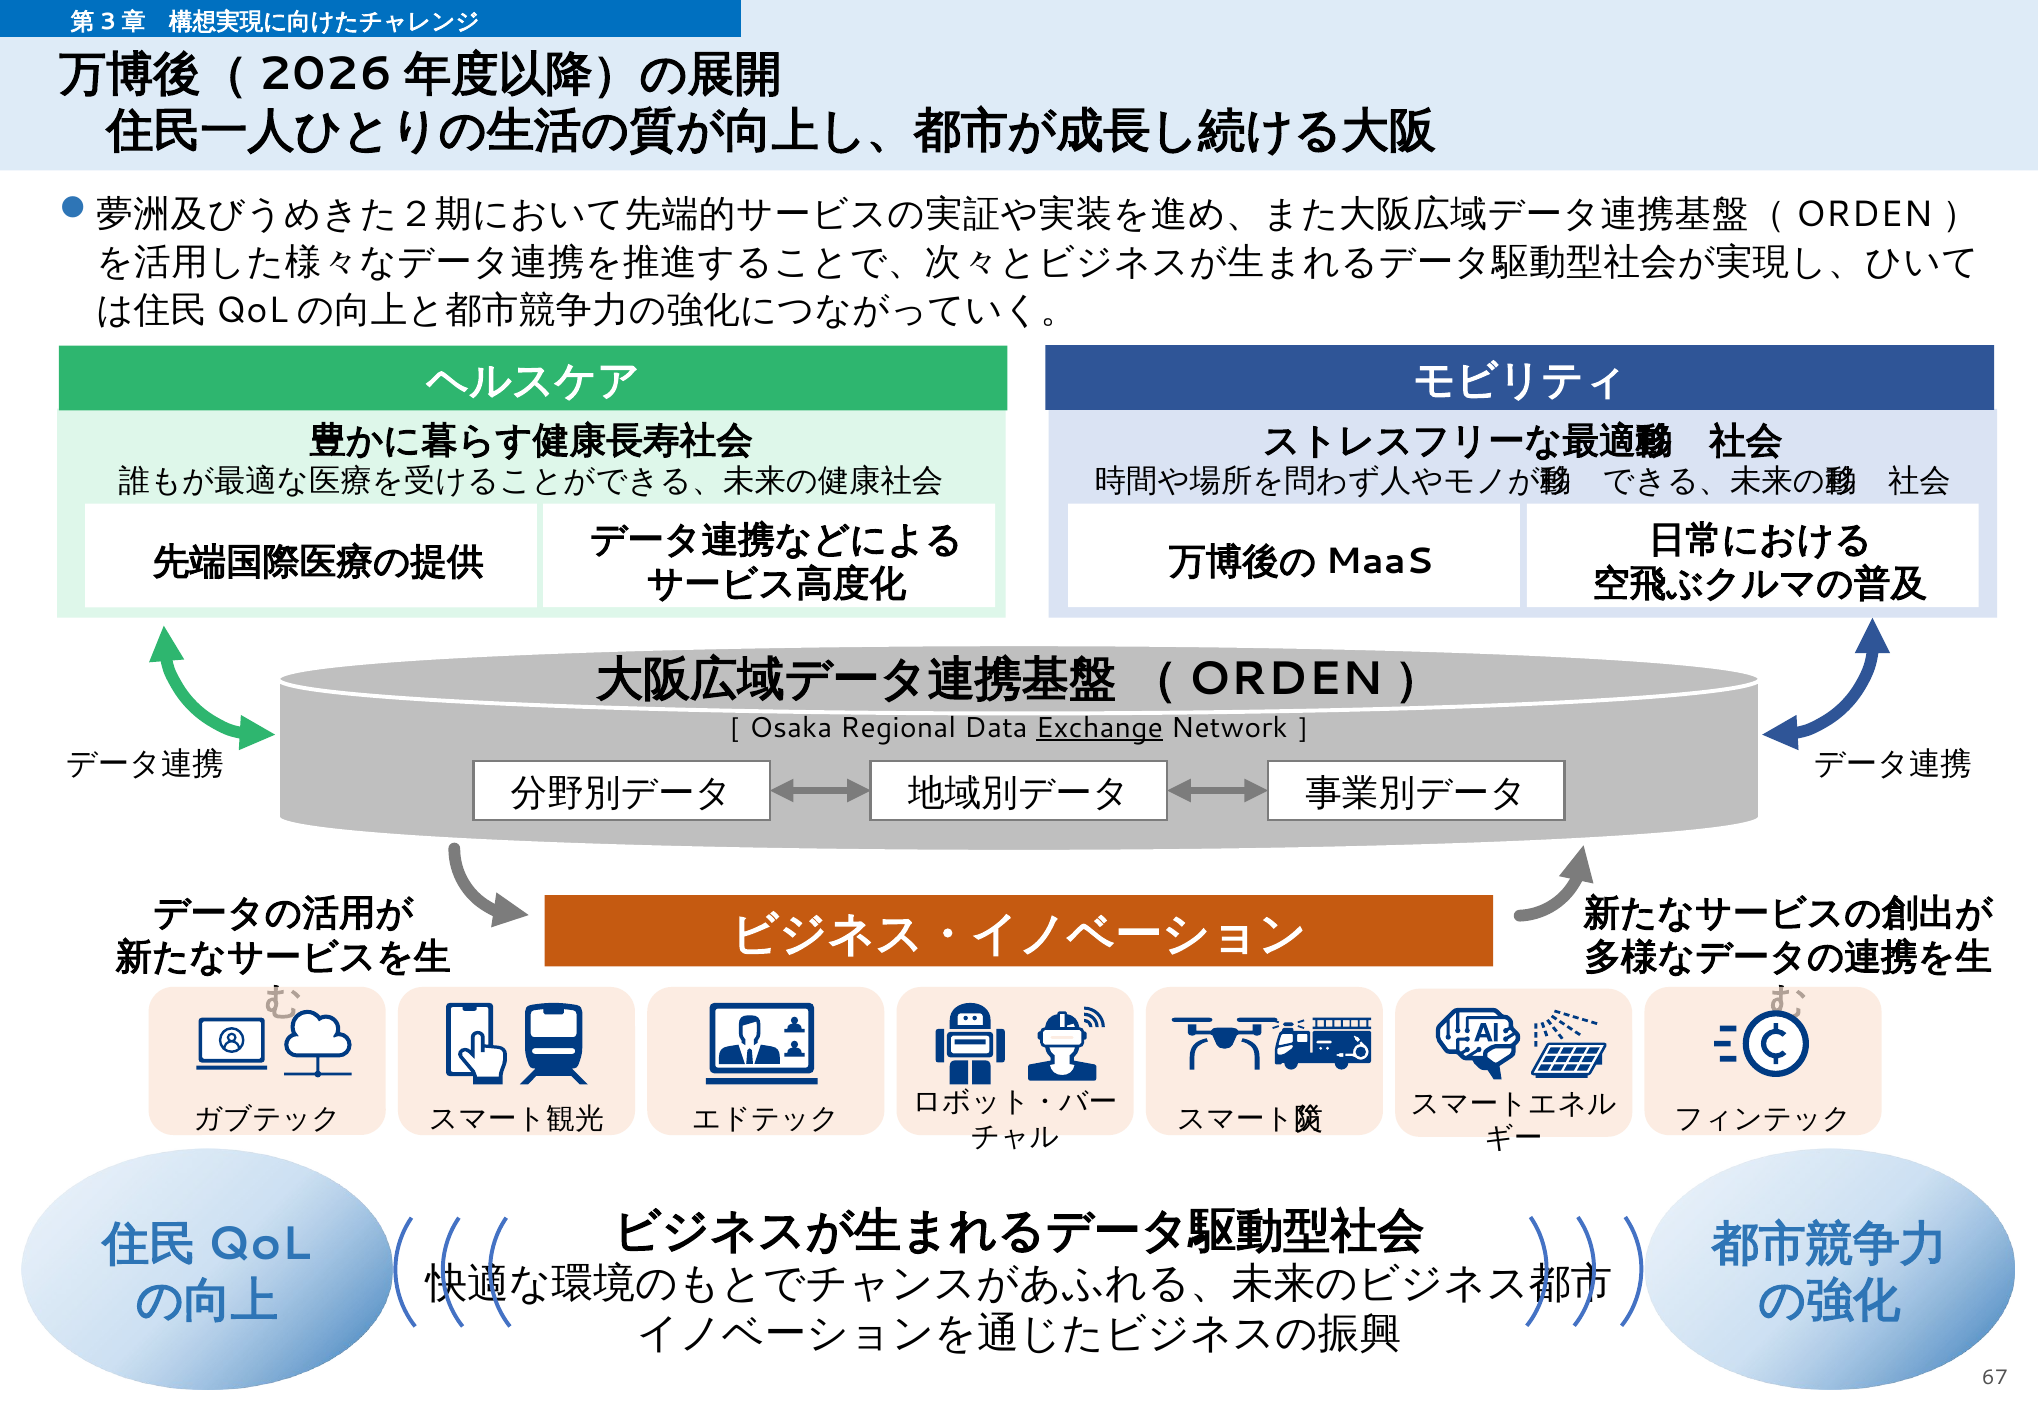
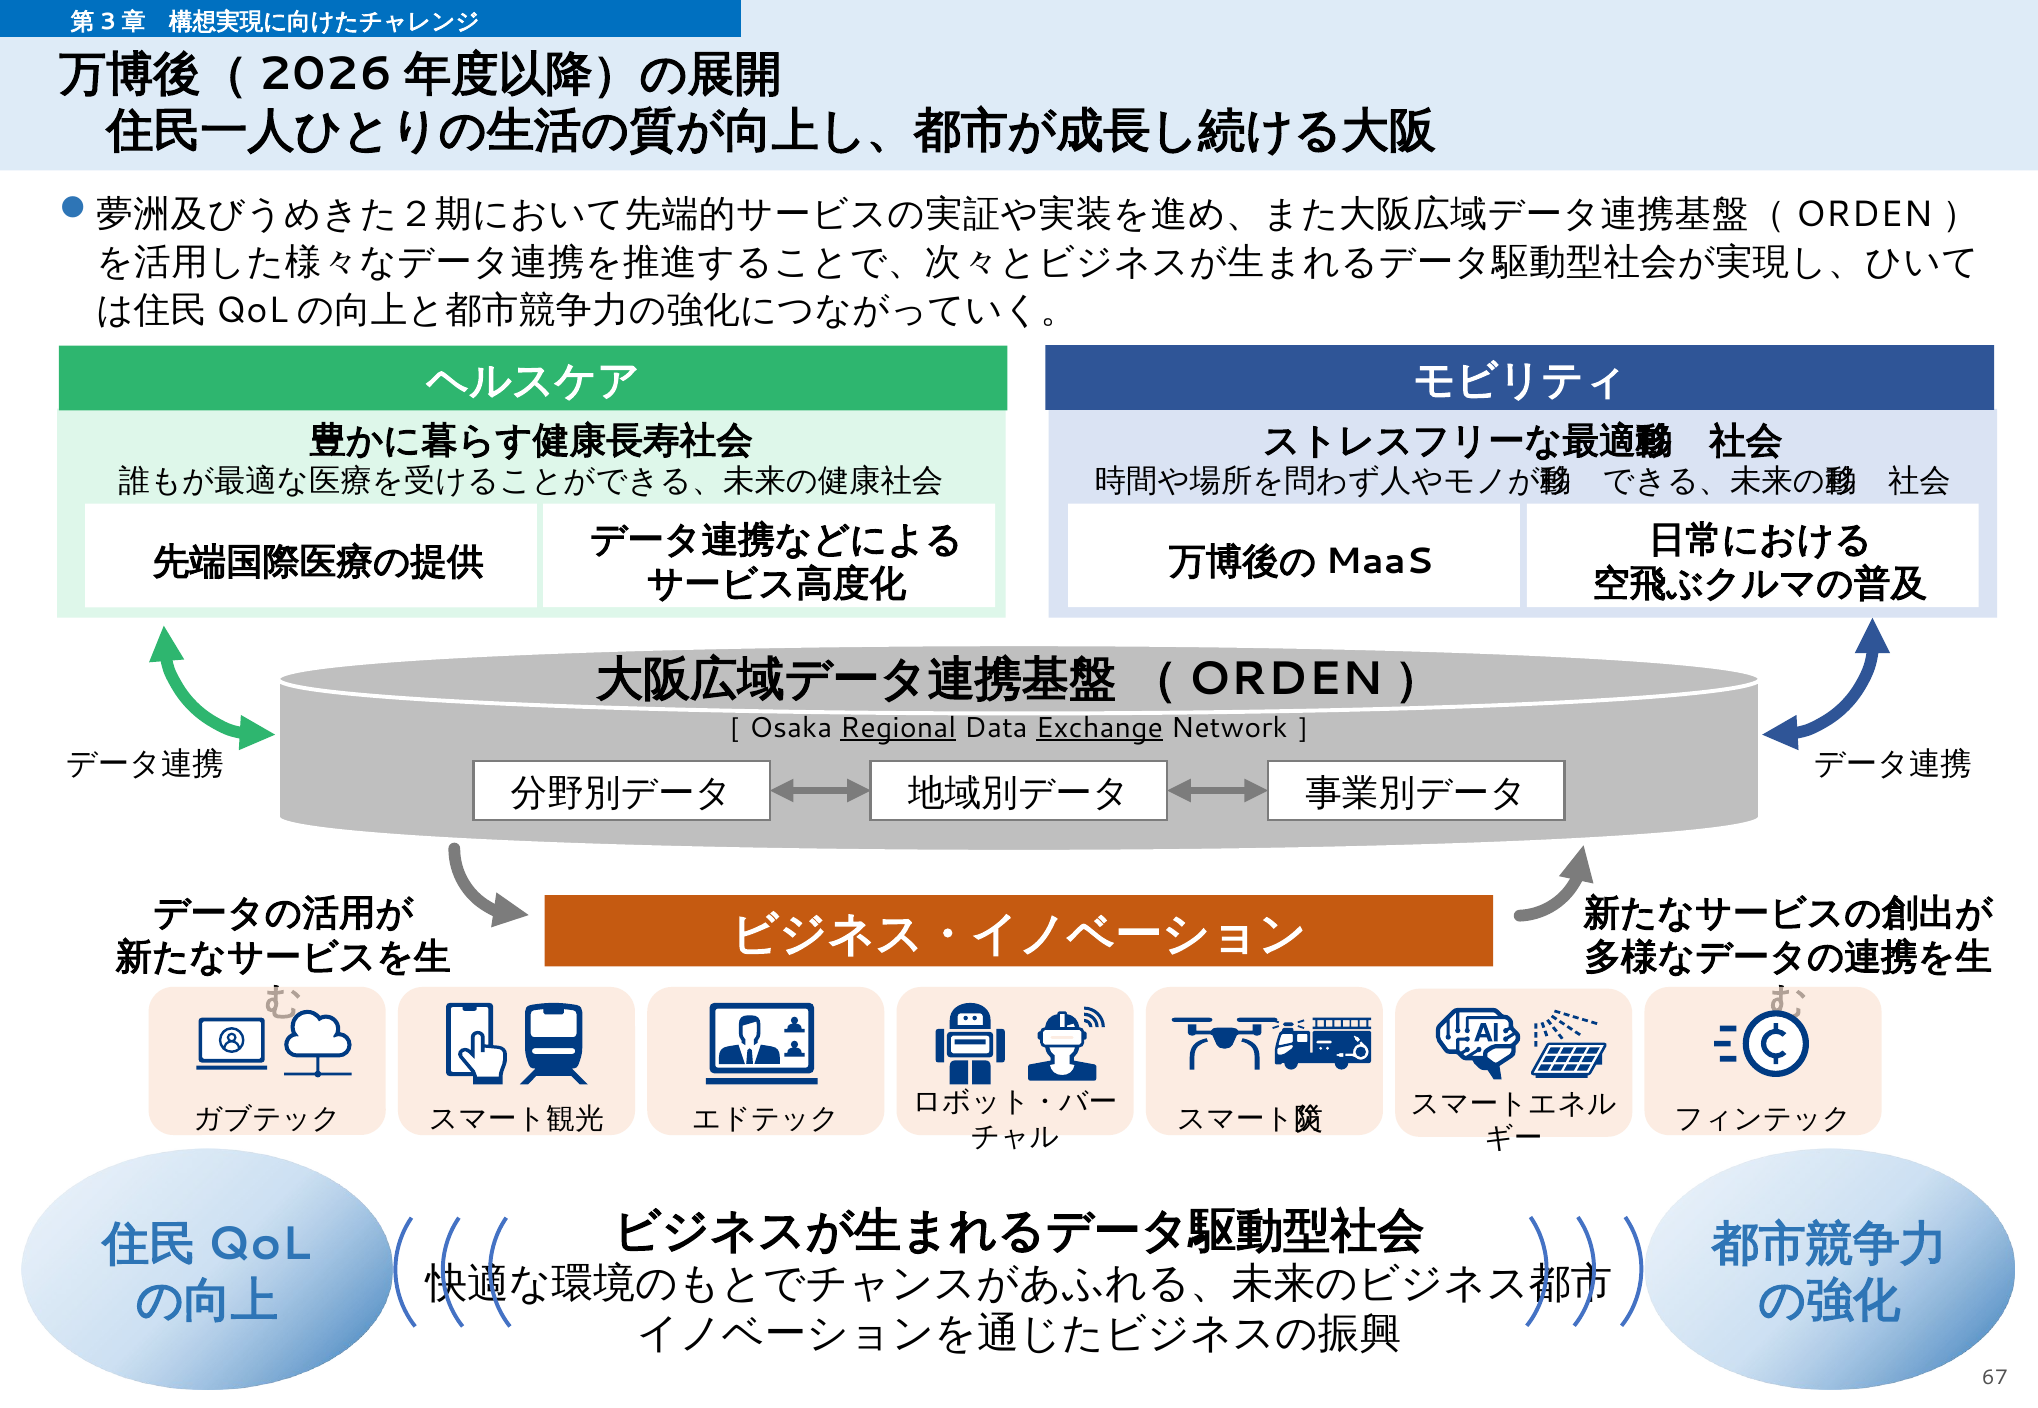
Regional underline: none -> present
